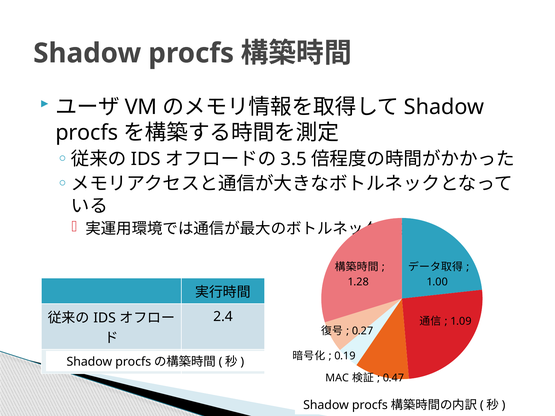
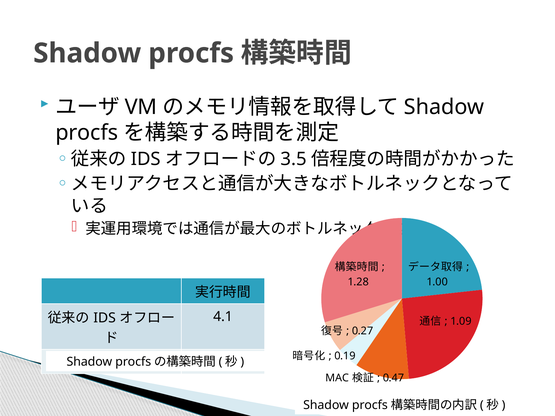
2.4: 2.4 -> 4.1
